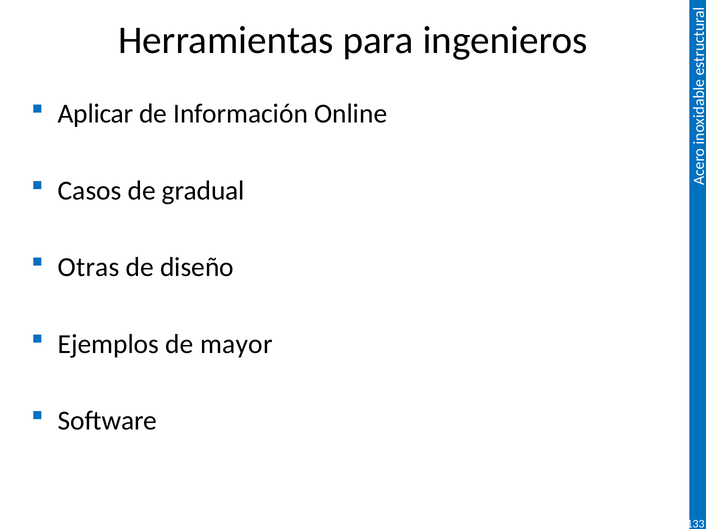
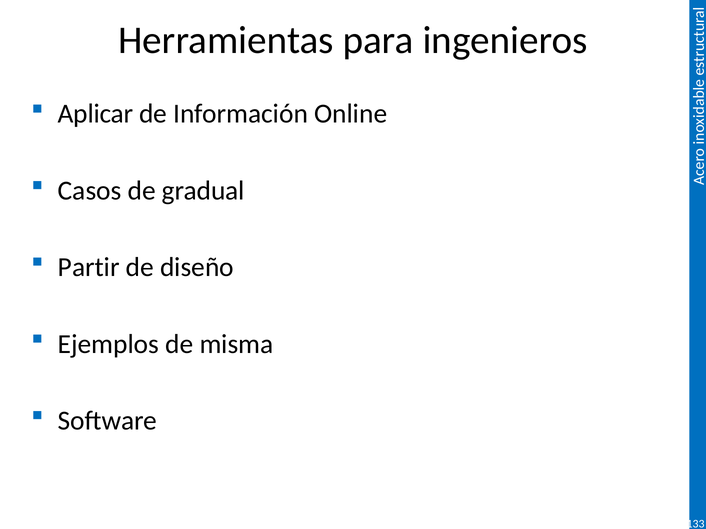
Otras: Otras -> Partir
mayor: mayor -> misma
